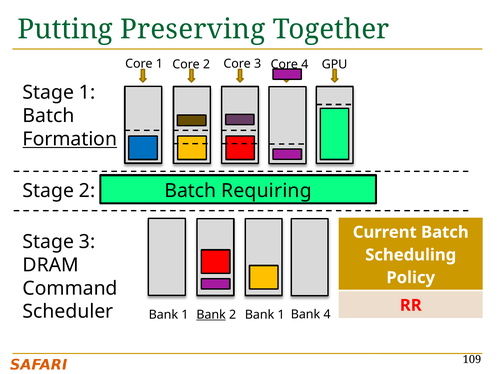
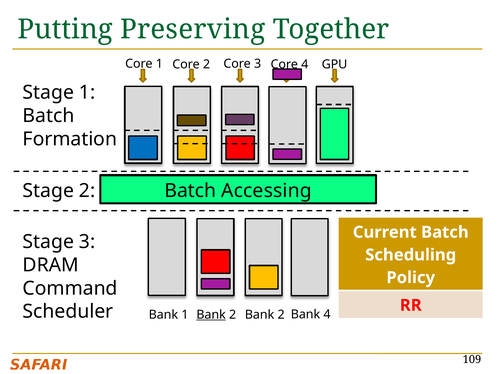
Formation underline: present -> none
Requiring: Requiring -> Accessing
2 Bank 1: 1 -> 2
